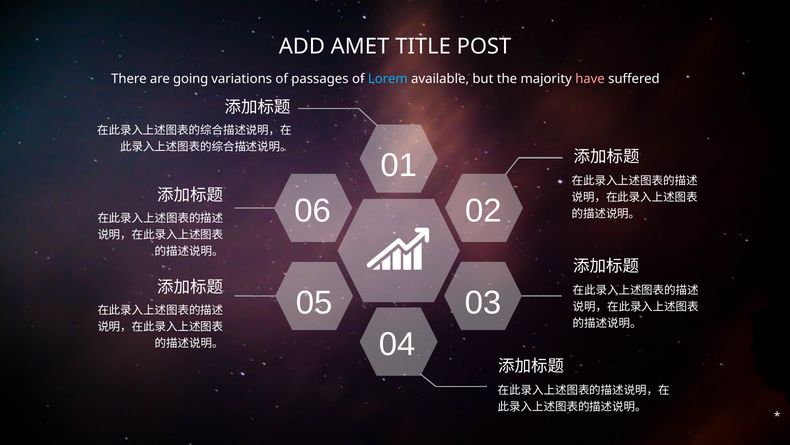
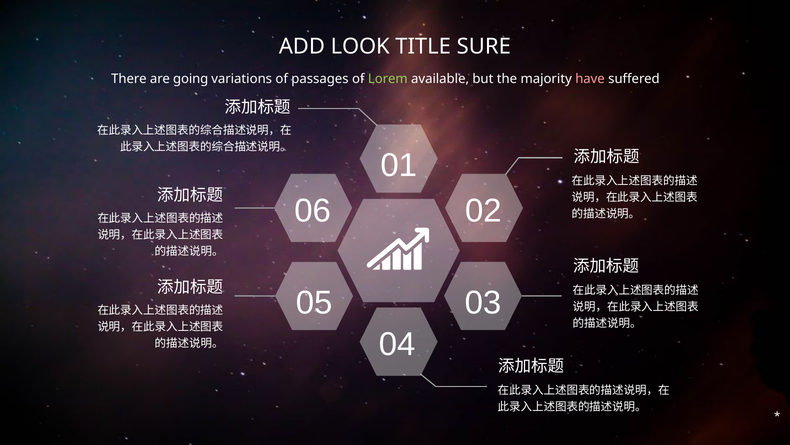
AMET: AMET -> LOOK
POST: POST -> SURE
Lorem colour: light blue -> light green
